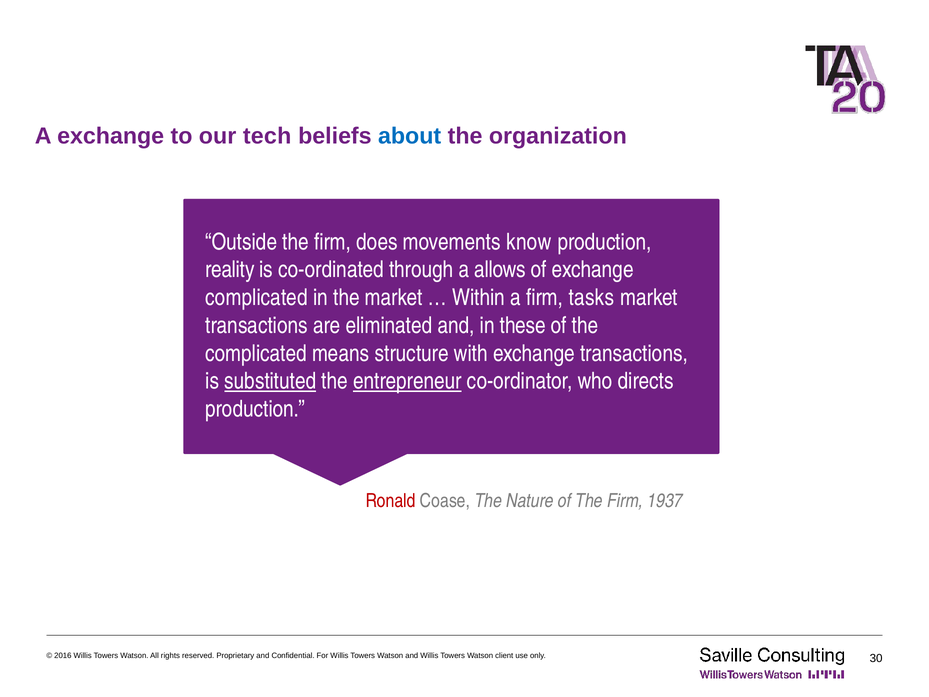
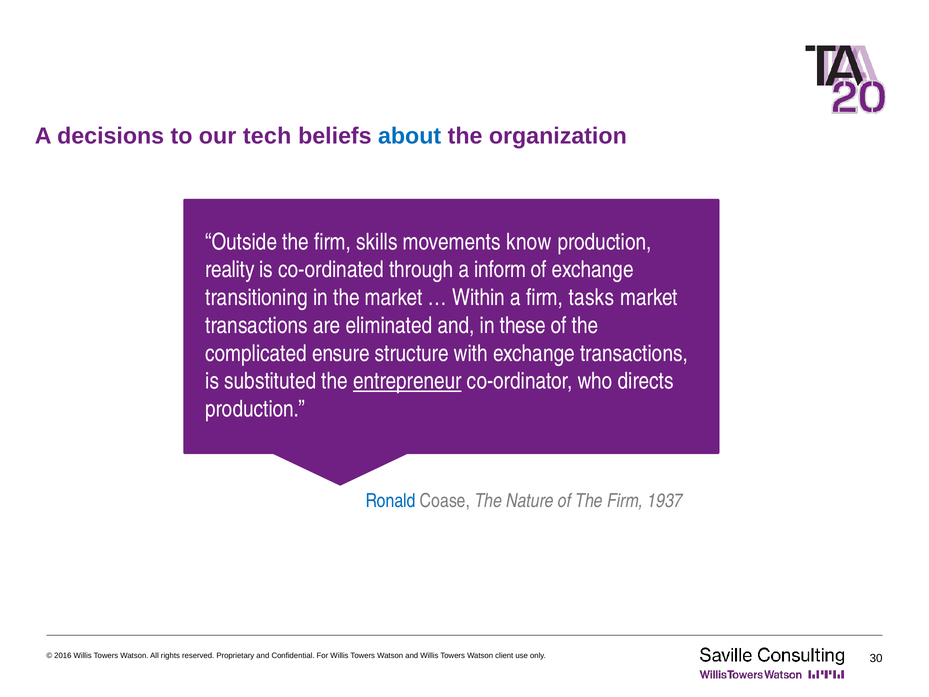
A exchange: exchange -> decisions
does: does -> skills
allows: allows -> inform
complicated at (257, 298): complicated -> transitioning
means: means -> ensure
substituted underline: present -> none
Ronald colour: red -> blue
